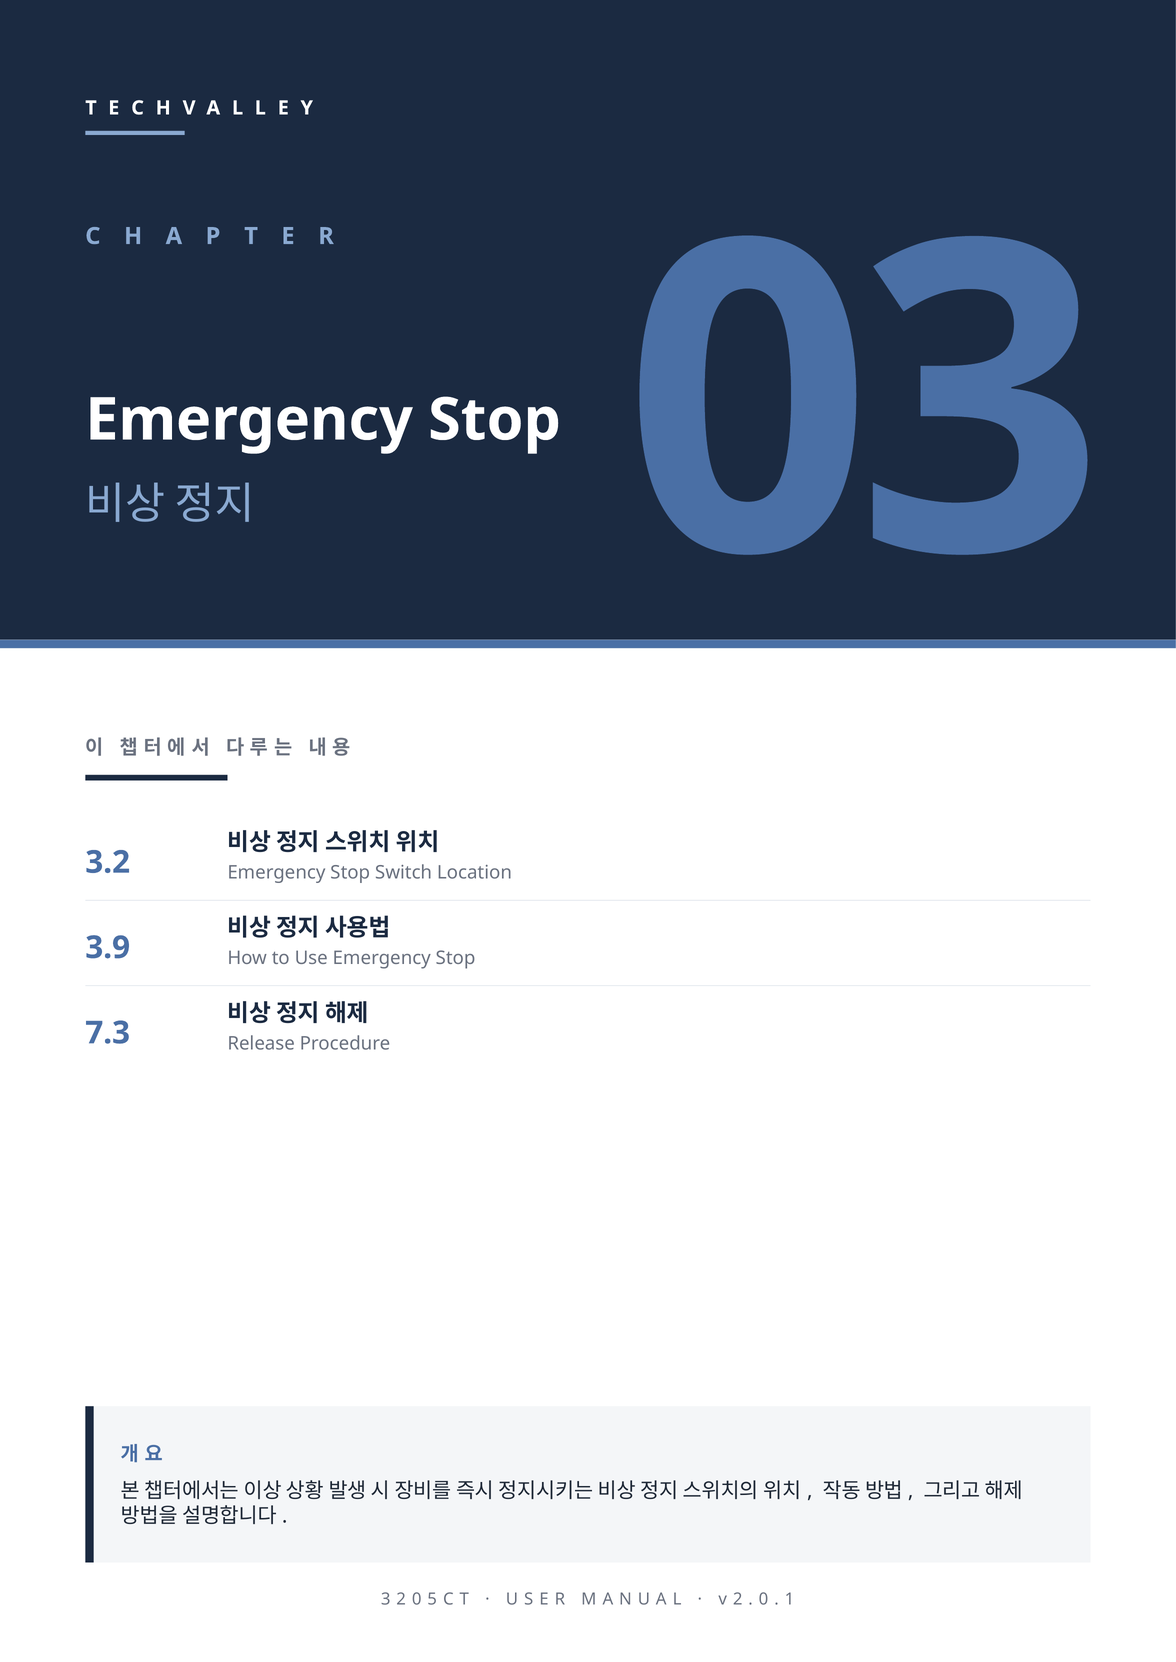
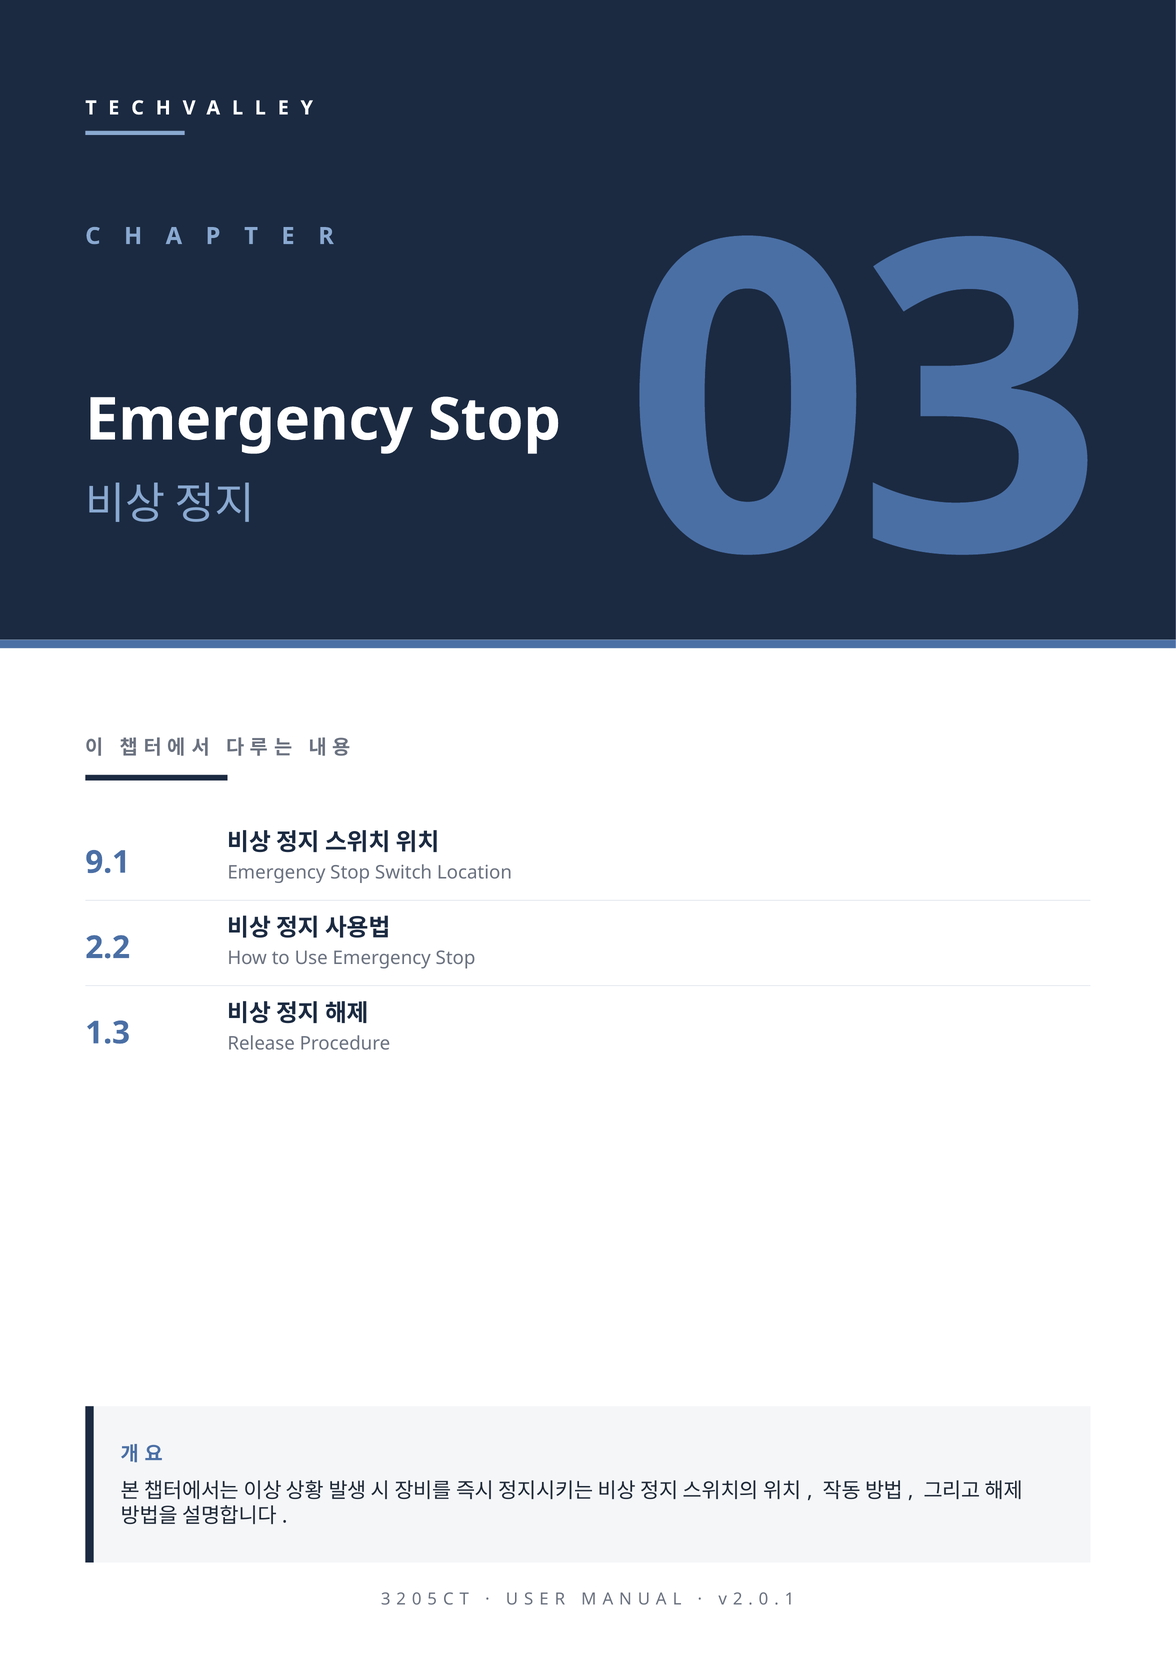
3.2: 3.2 -> 9.1
3.9: 3.9 -> 2.2
7.3: 7.3 -> 1.3
